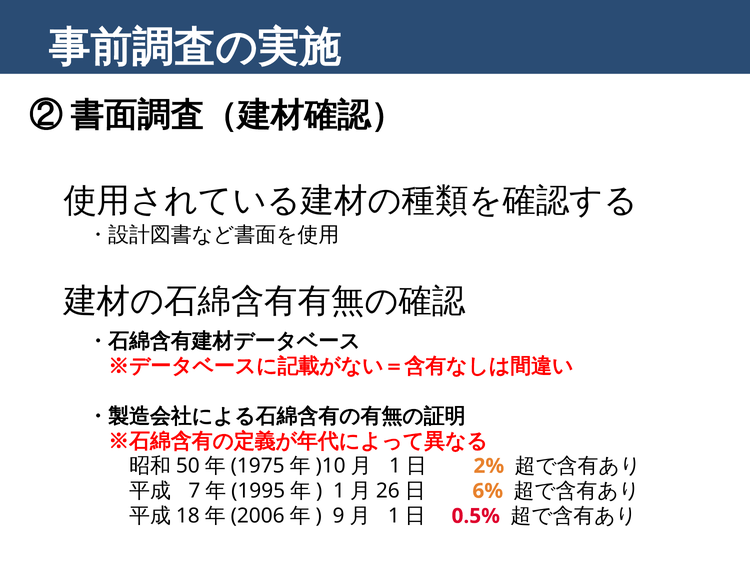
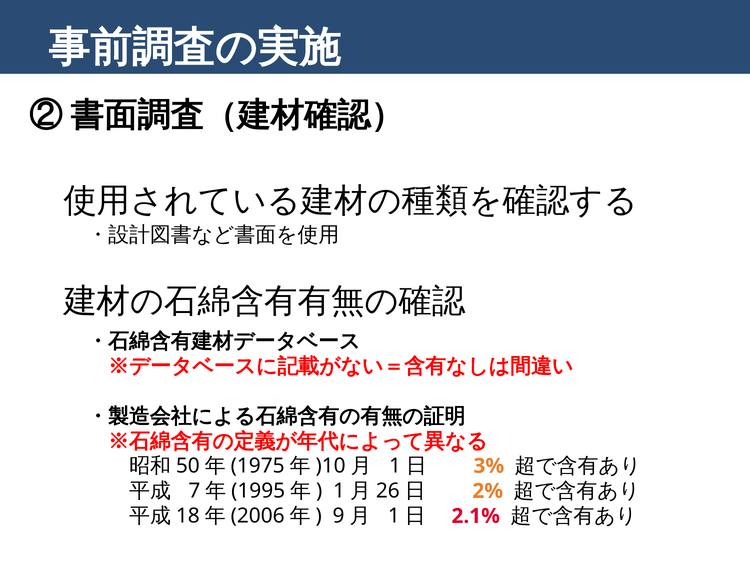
2%: 2% -> 3%
6%: 6% -> 2%
0.5%: 0.5% -> 2.1%
